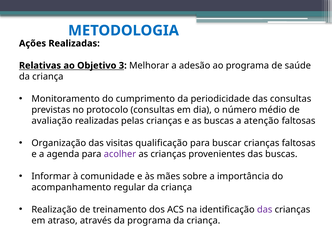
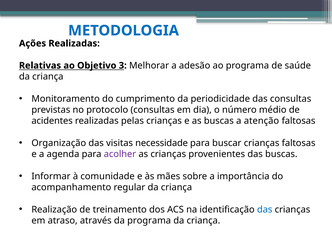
avaliação: avaliação -> acidentes
qualificação: qualificação -> necessidade
das at (265, 209) colour: purple -> blue
